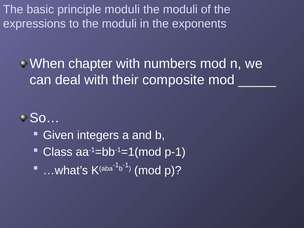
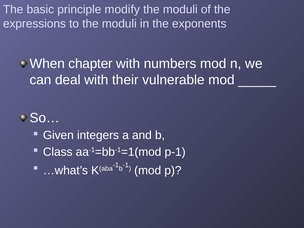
principle moduli: moduli -> modify
composite: composite -> vulnerable
